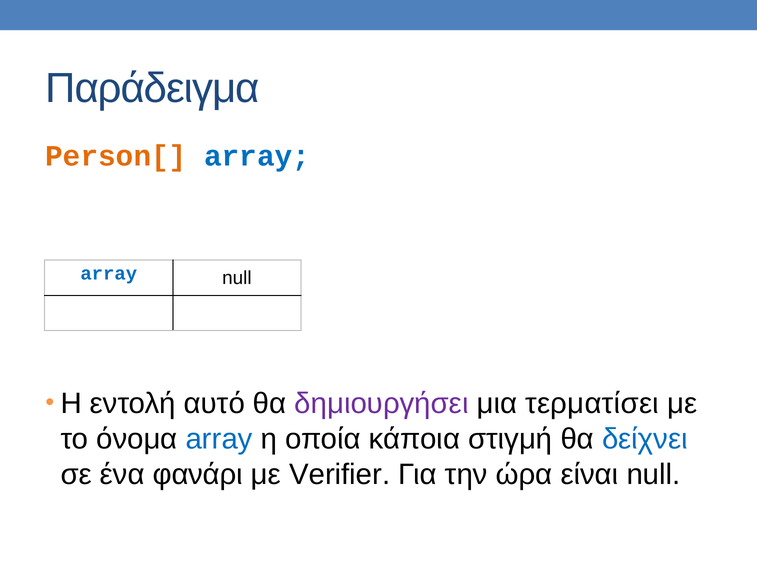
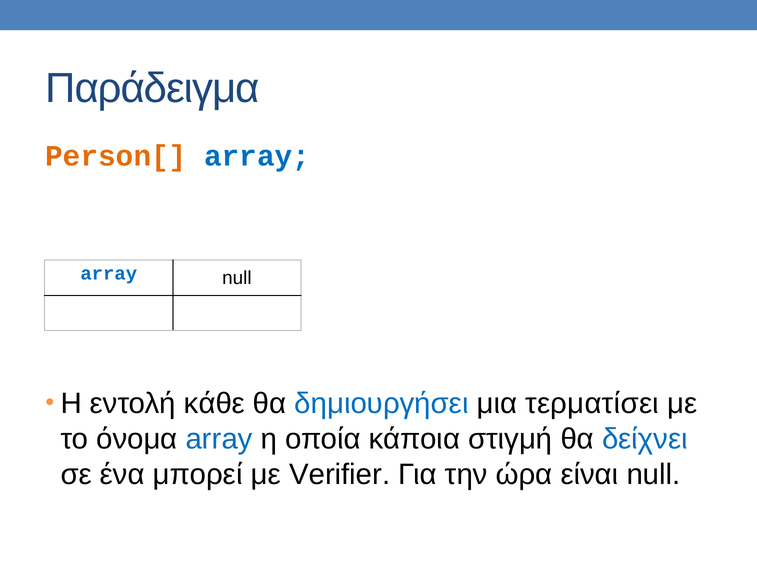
αυτό: αυτό -> κάθε
δημιουργήσει colour: purple -> blue
φανάρι: φανάρι -> μπορεί
